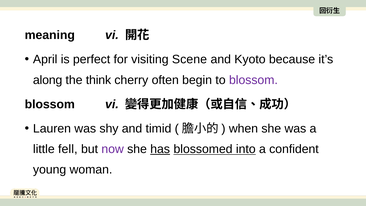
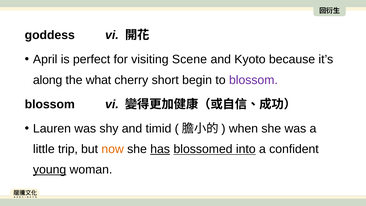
meaning: meaning -> goddess
think: think -> what
often: often -> short
fell: fell -> trip
now colour: purple -> orange
young underline: none -> present
